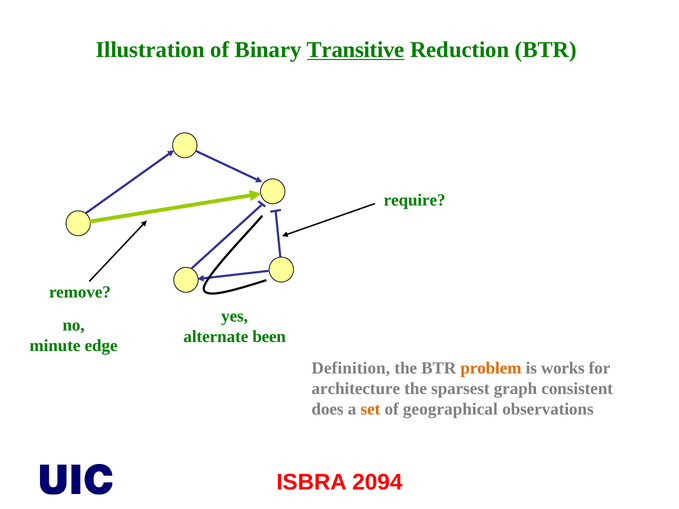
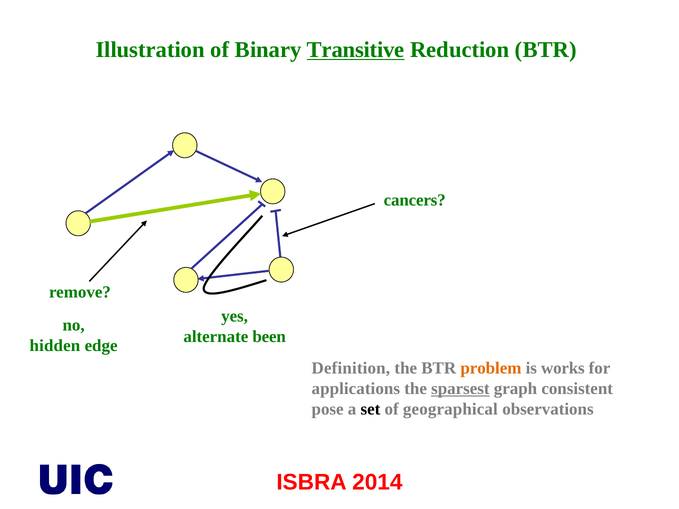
require: require -> cancers
minute: minute -> hidden
architecture: architecture -> applications
sparsest underline: none -> present
does: does -> pose
set colour: orange -> black
2094: 2094 -> 2014
